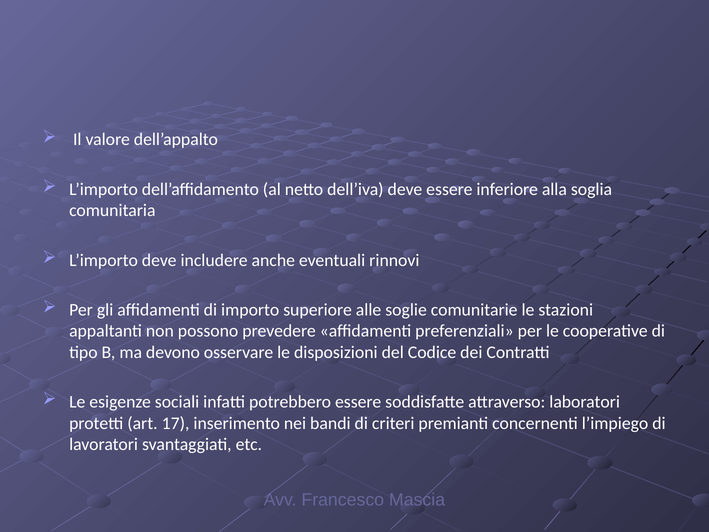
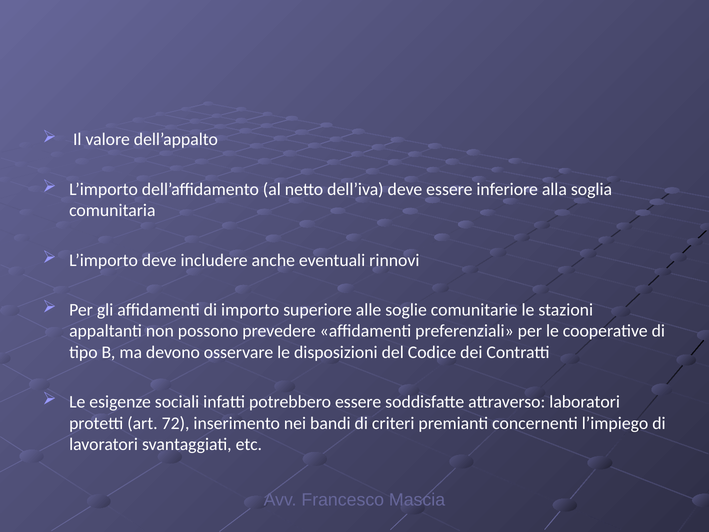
17: 17 -> 72
